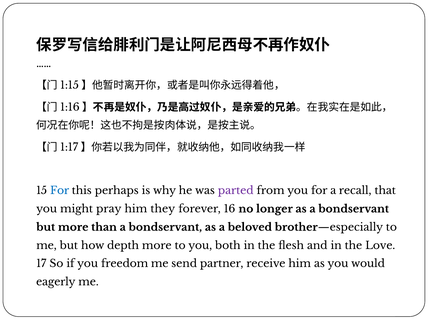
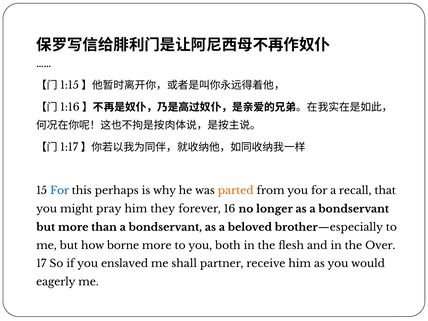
parted colour: purple -> orange
depth: depth -> borne
Love: Love -> Over
freedom: freedom -> enslaved
send: send -> shall
